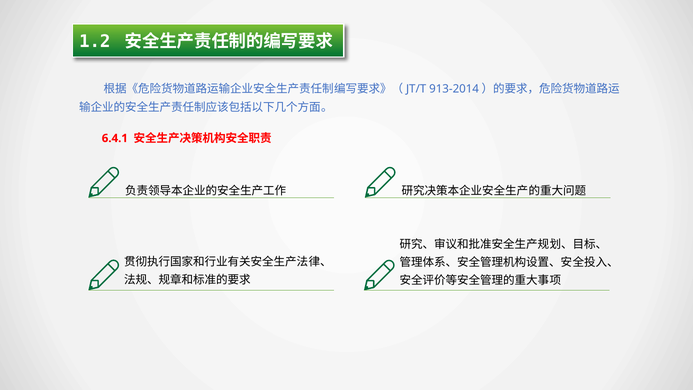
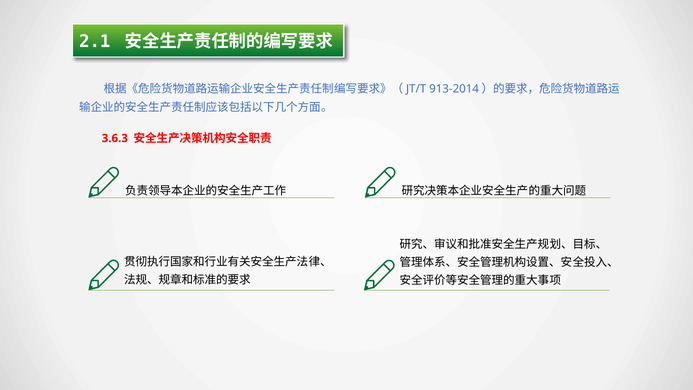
1.2: 1.2 -> 2.1
6.4.1: 6.4.1 -> 3.6.3
